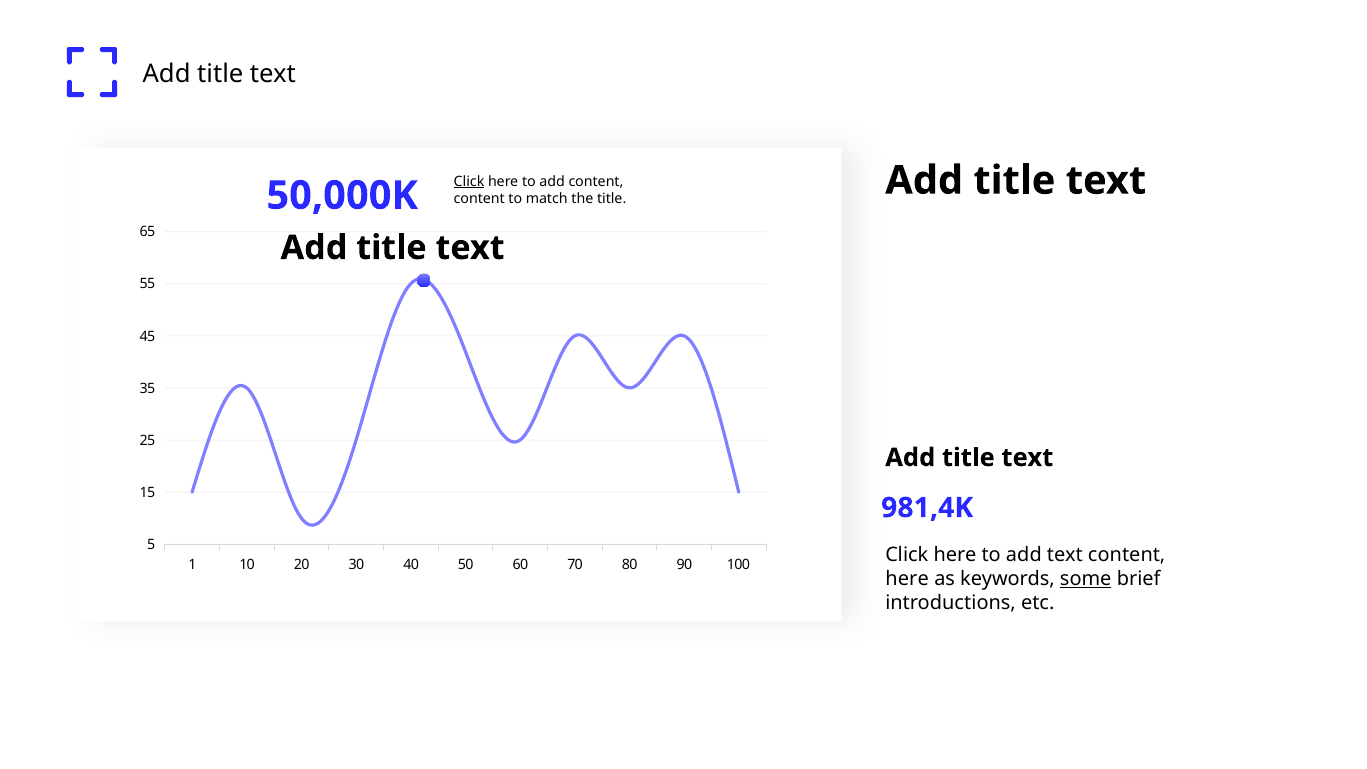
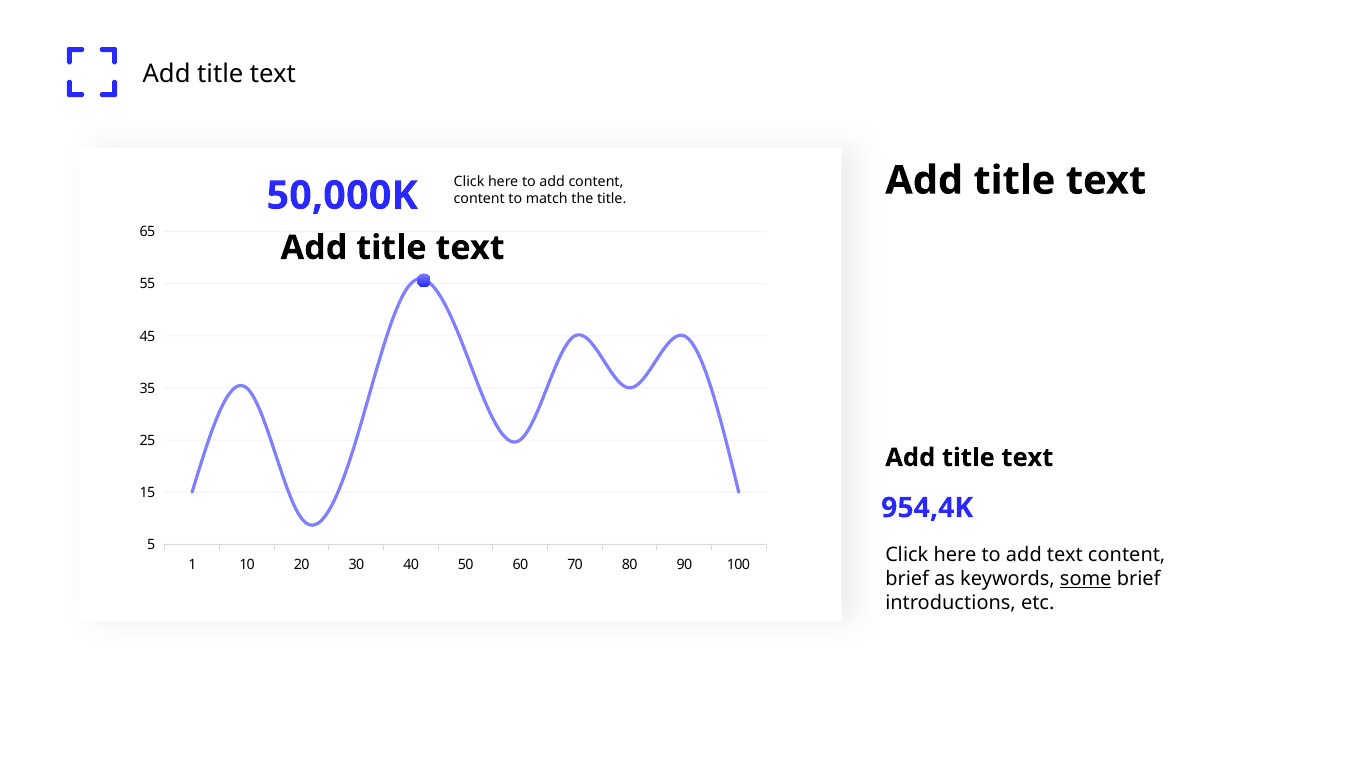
Click at (469, 181) underline: present -> none
981,4K: 981,4K -> 954,4K
here at (907, 579): here -> brief
